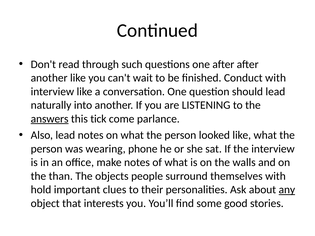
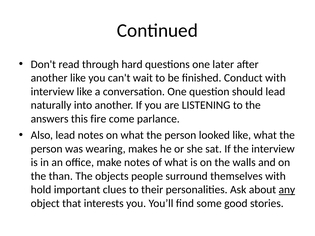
such: such -> hard
one after: after -> later
answers underline: present -> none
tick: tick -> fire
phone: phone -> makes
